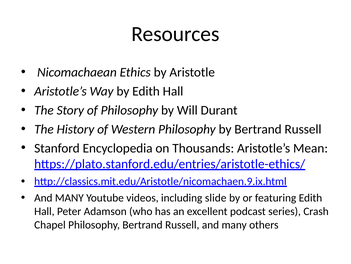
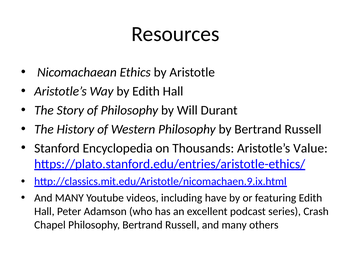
Mean: Mean -> Value
slide: slide -> have
